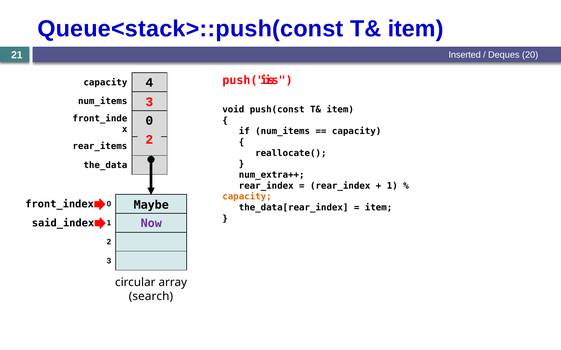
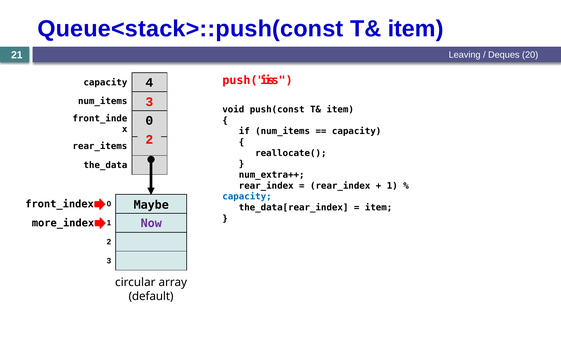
Inserted: Inserted -> Leaving
capacity at (247, 197) colour: orange -> blue
said_index: said_index -> more_index
search: search -> default
